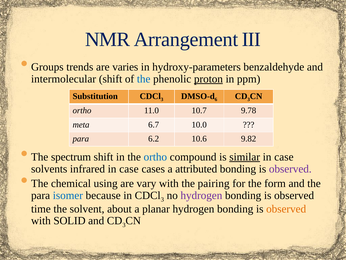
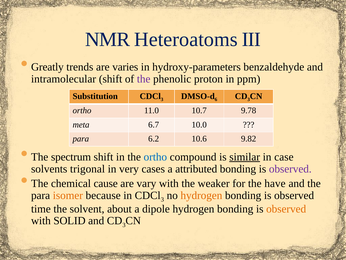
Arrangement: Arrangement -> Heteroatoms
Groups: Groups -> Greatly
intermolecular: intermolecular -> intramolecular
the at (144, 79) colour: blue -> purple
proton underline: present -> none
infrared: infrared -> trigonal
case at (129, 169): case -> very
using: using -> cause
pairing: pairing -> weaker
form: form -> have
isomer colour: blue -> orange
hydrogen at (201, 195) colour: purple -> orange
planar: planar -> dipole
